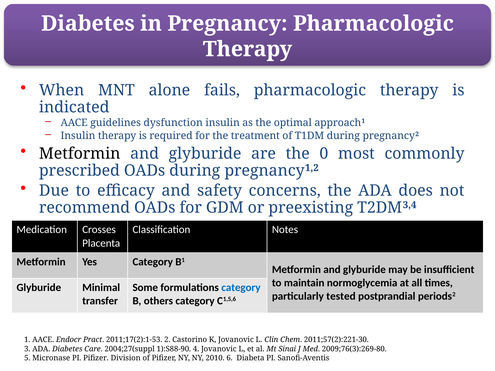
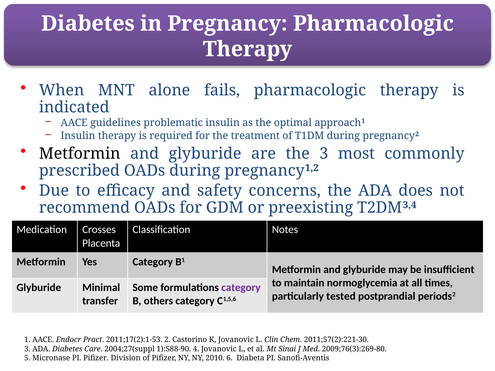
dysfunction: dysfunction -> problematic
the 0: 0 -> 3
category at (241, 288) colour: blue -> purple
